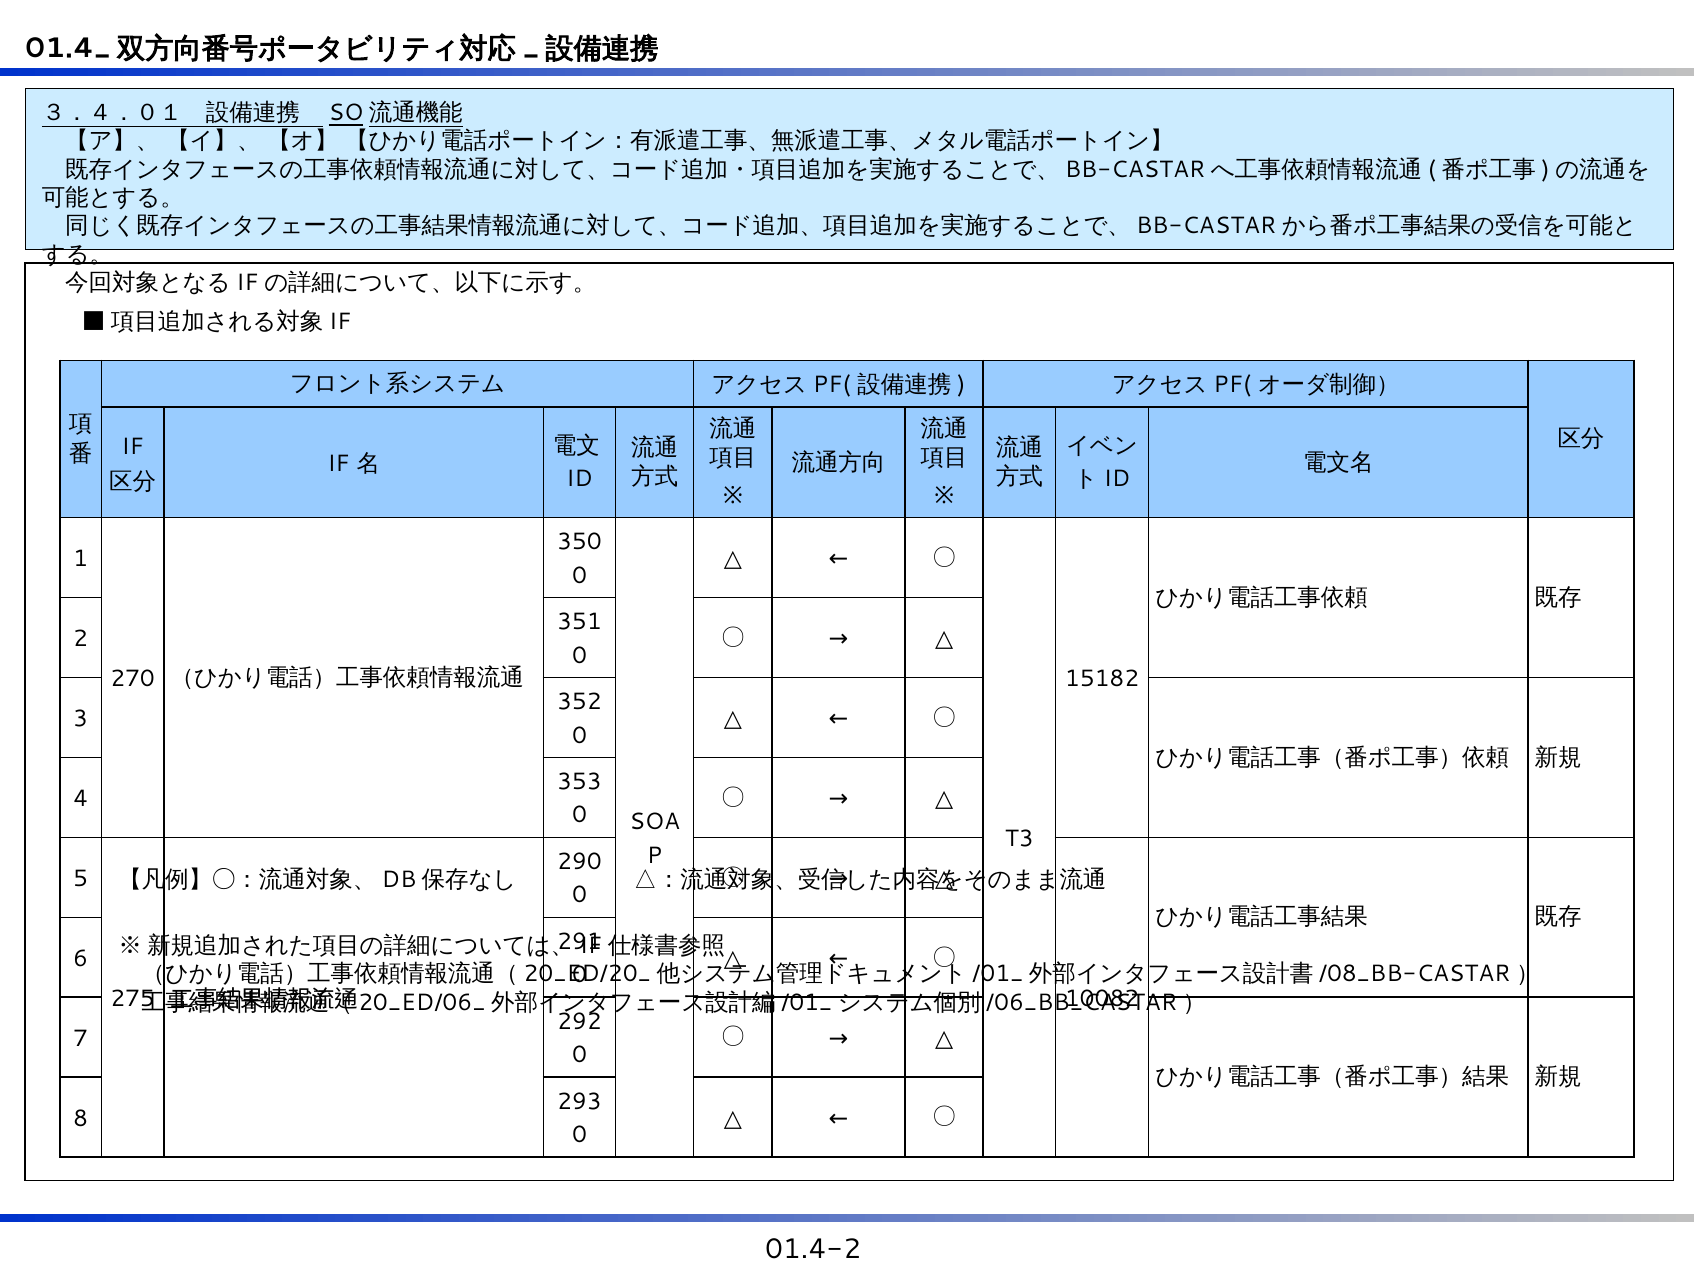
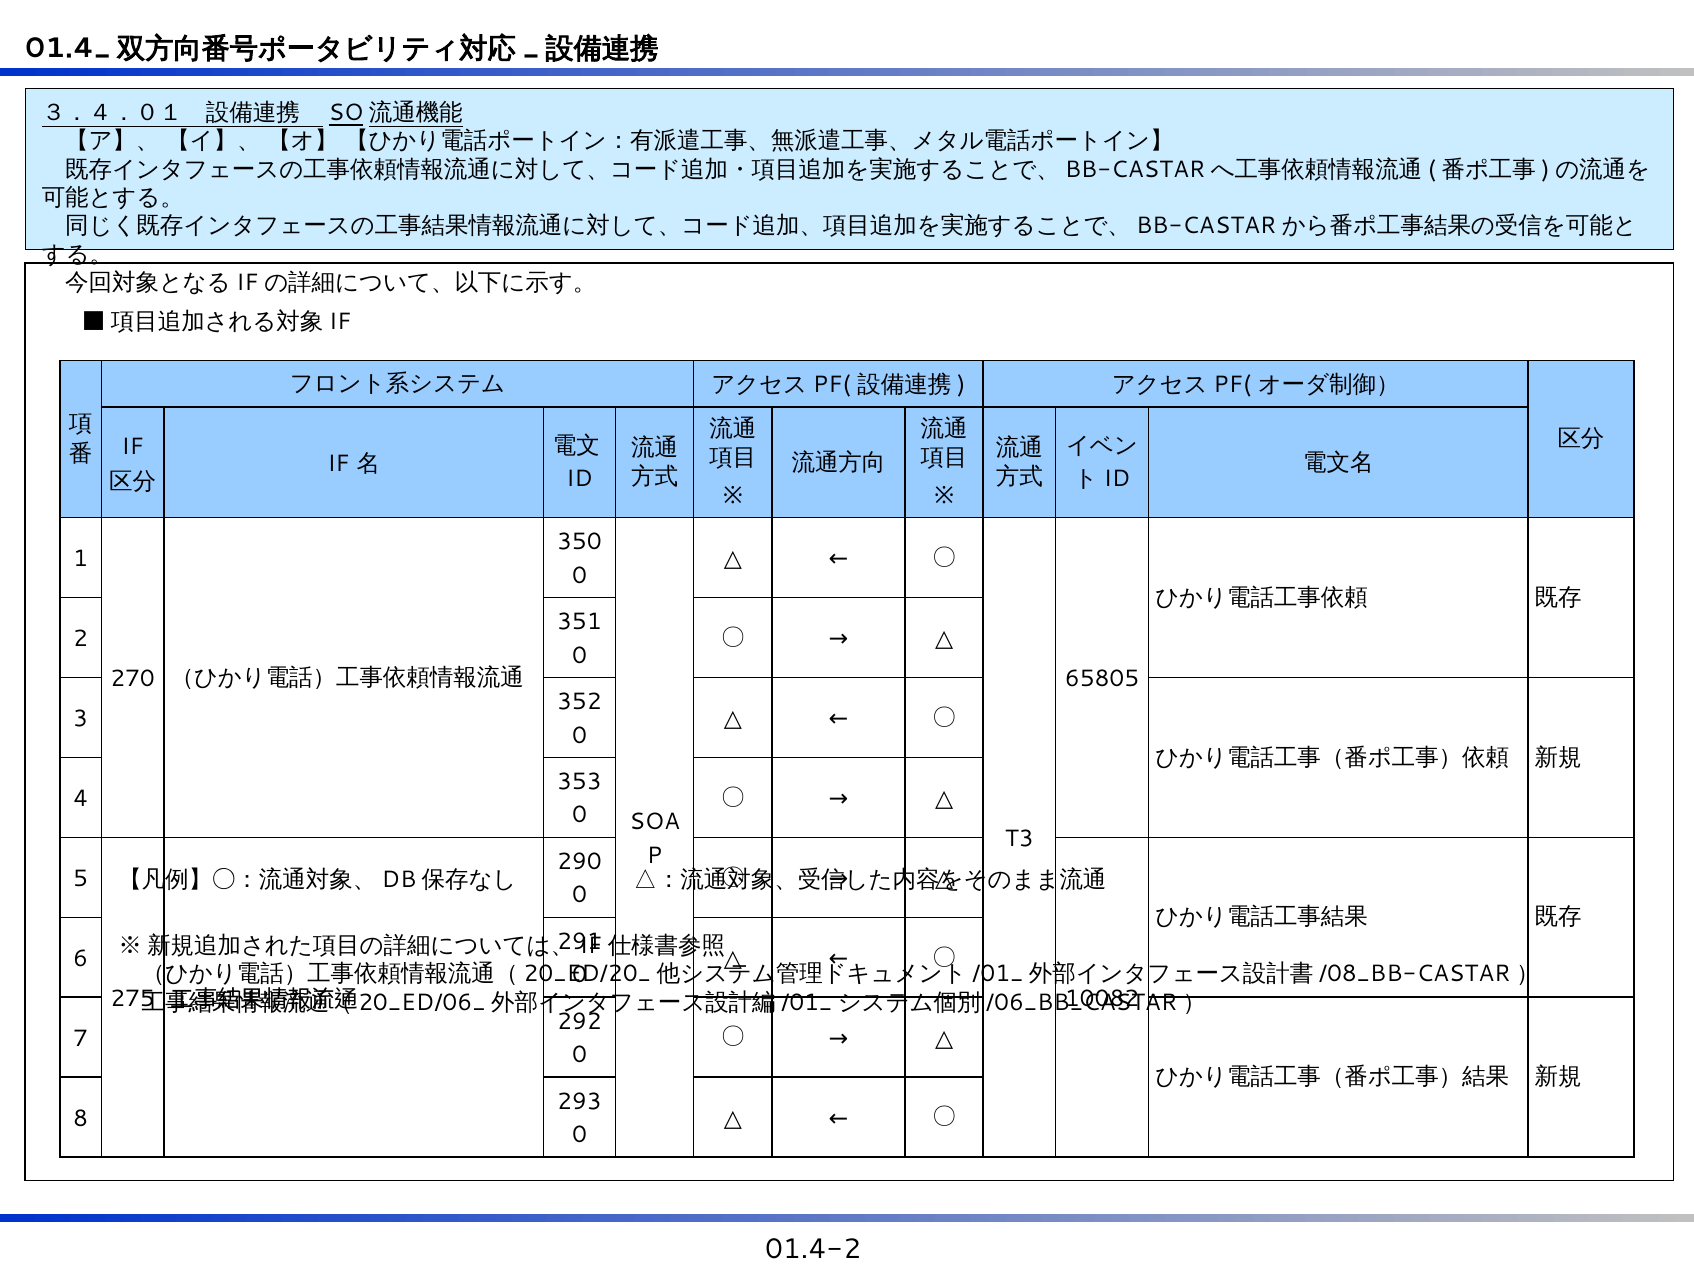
15182: 15182 -> 65805
